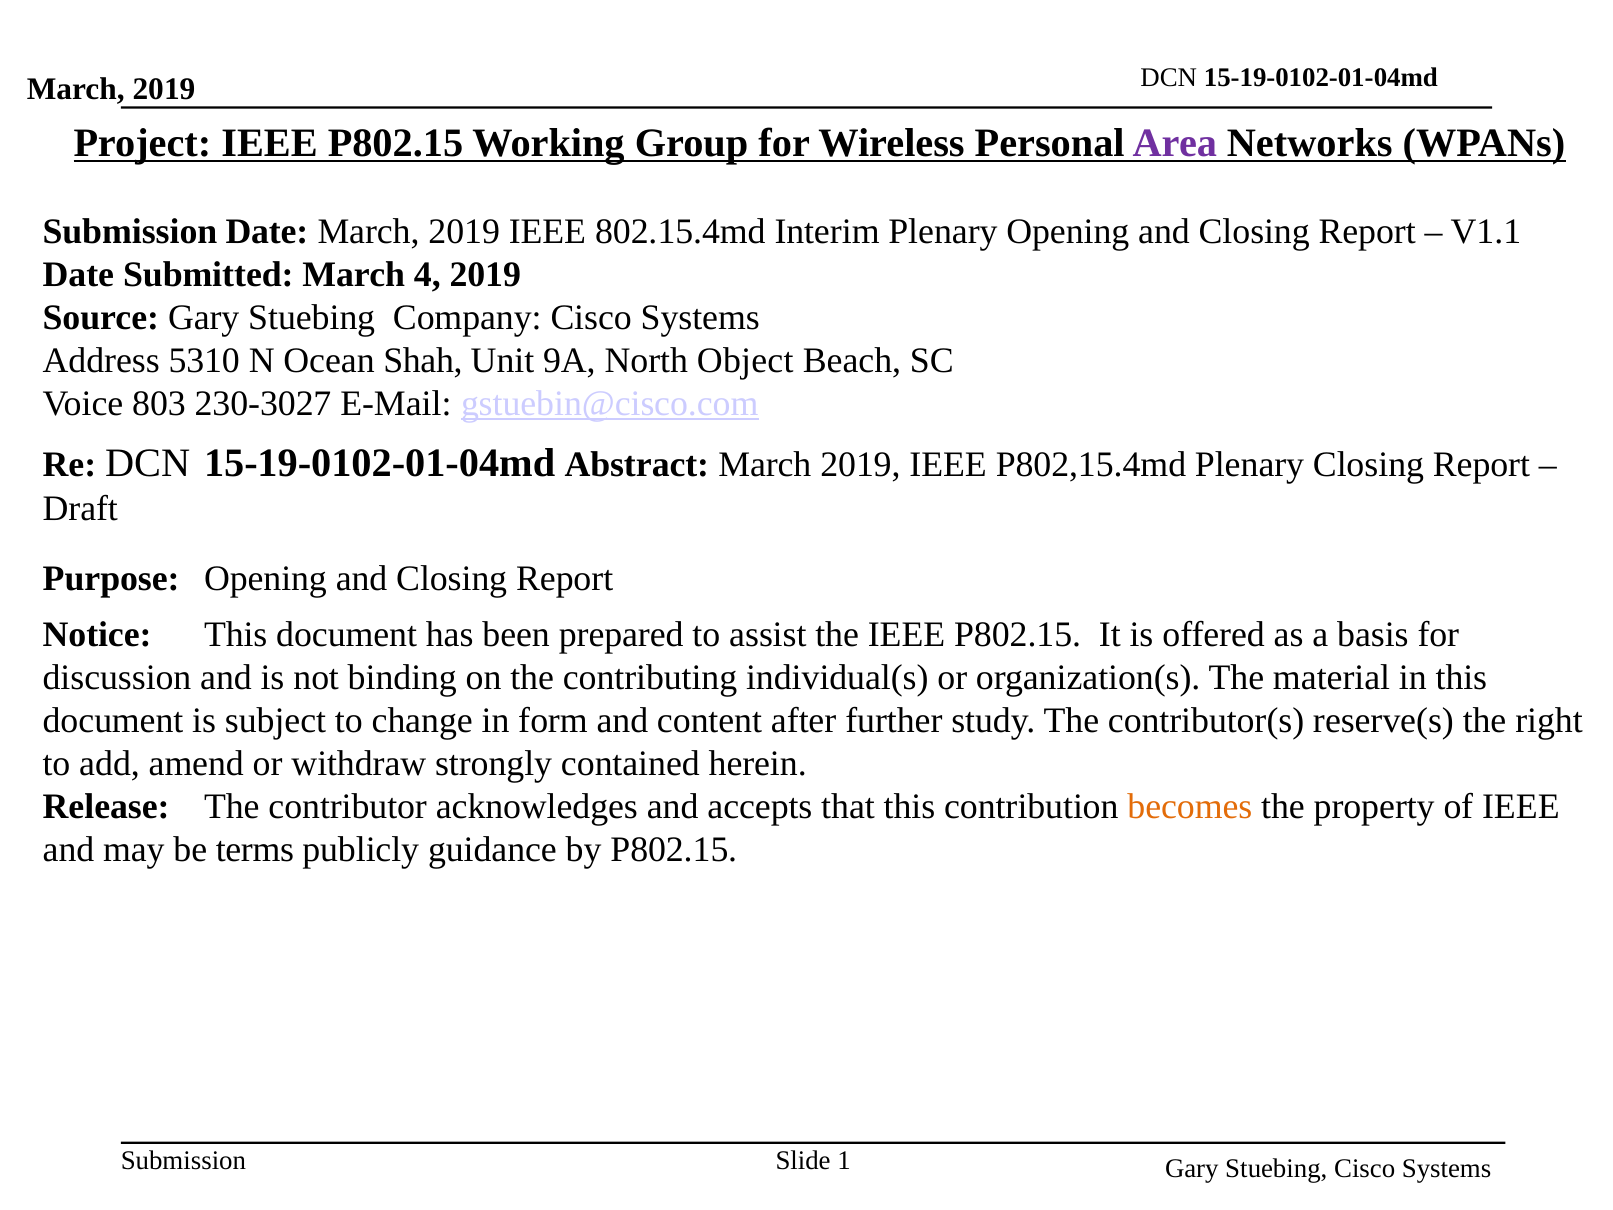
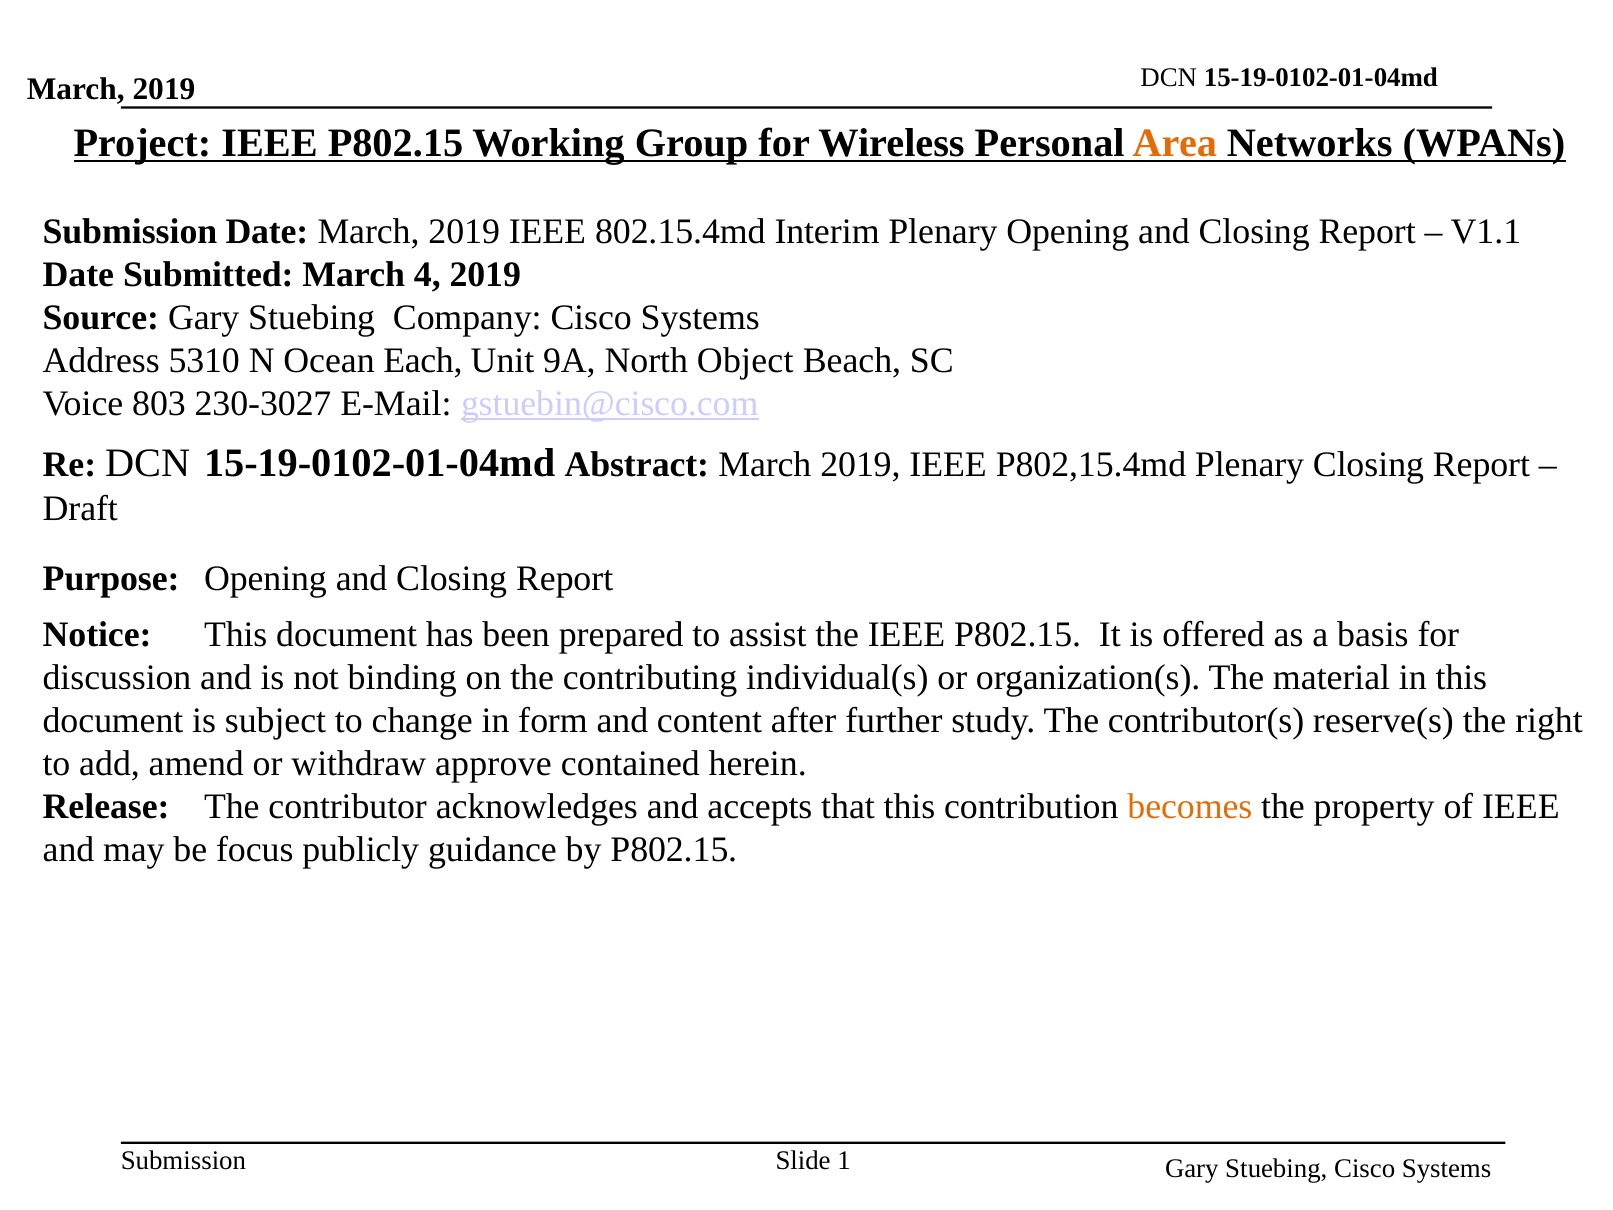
Area colour: purple -> orange
Shah: Shah -> Each
strongly: strongly -> approve
terms: terms -> focus
